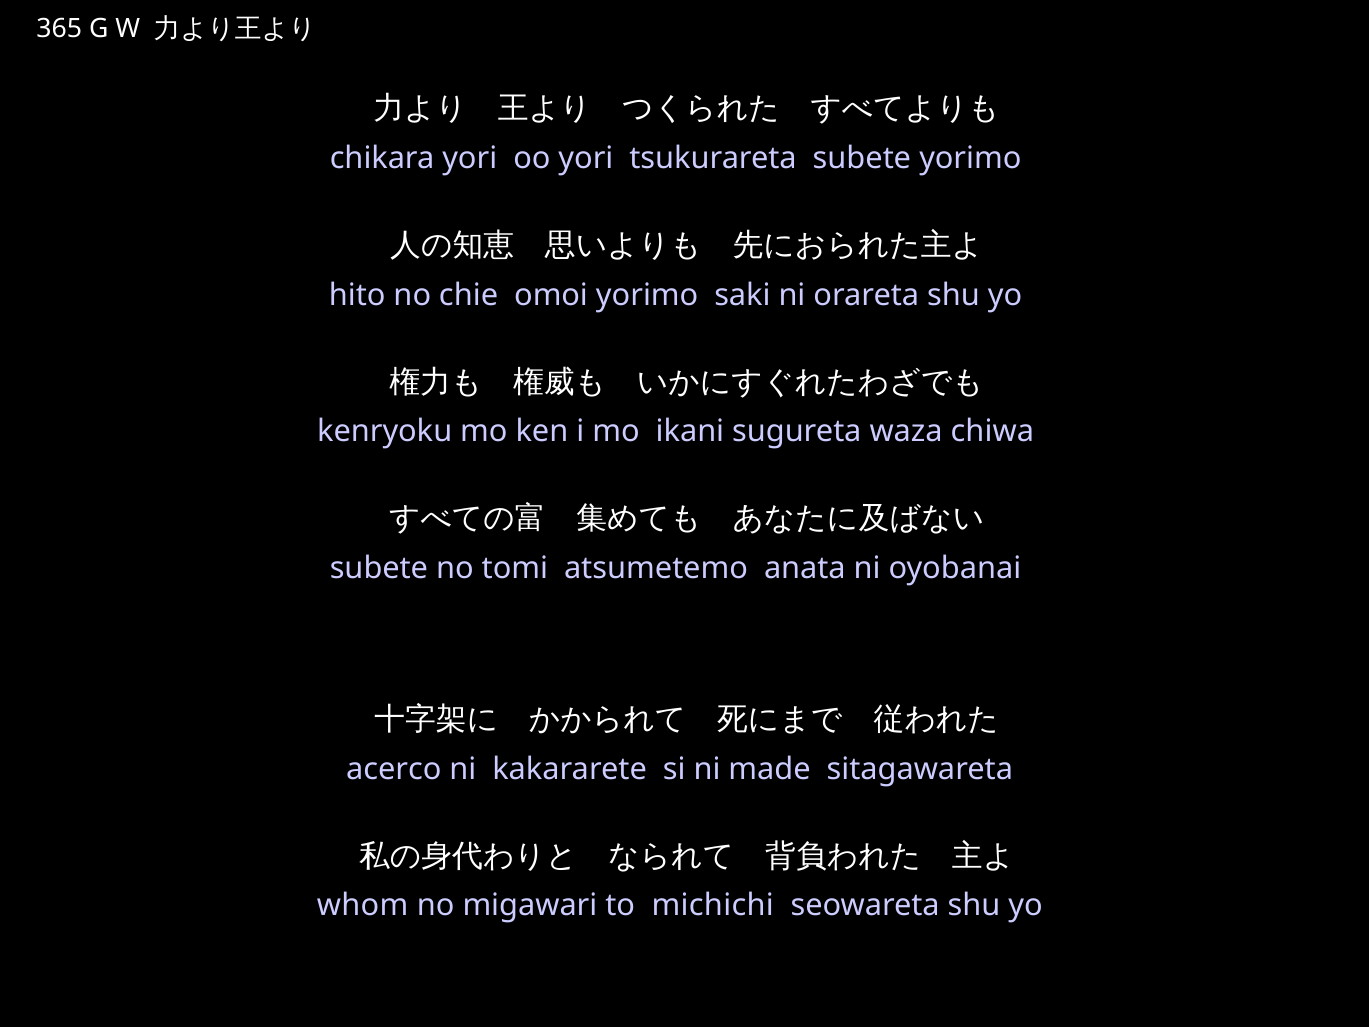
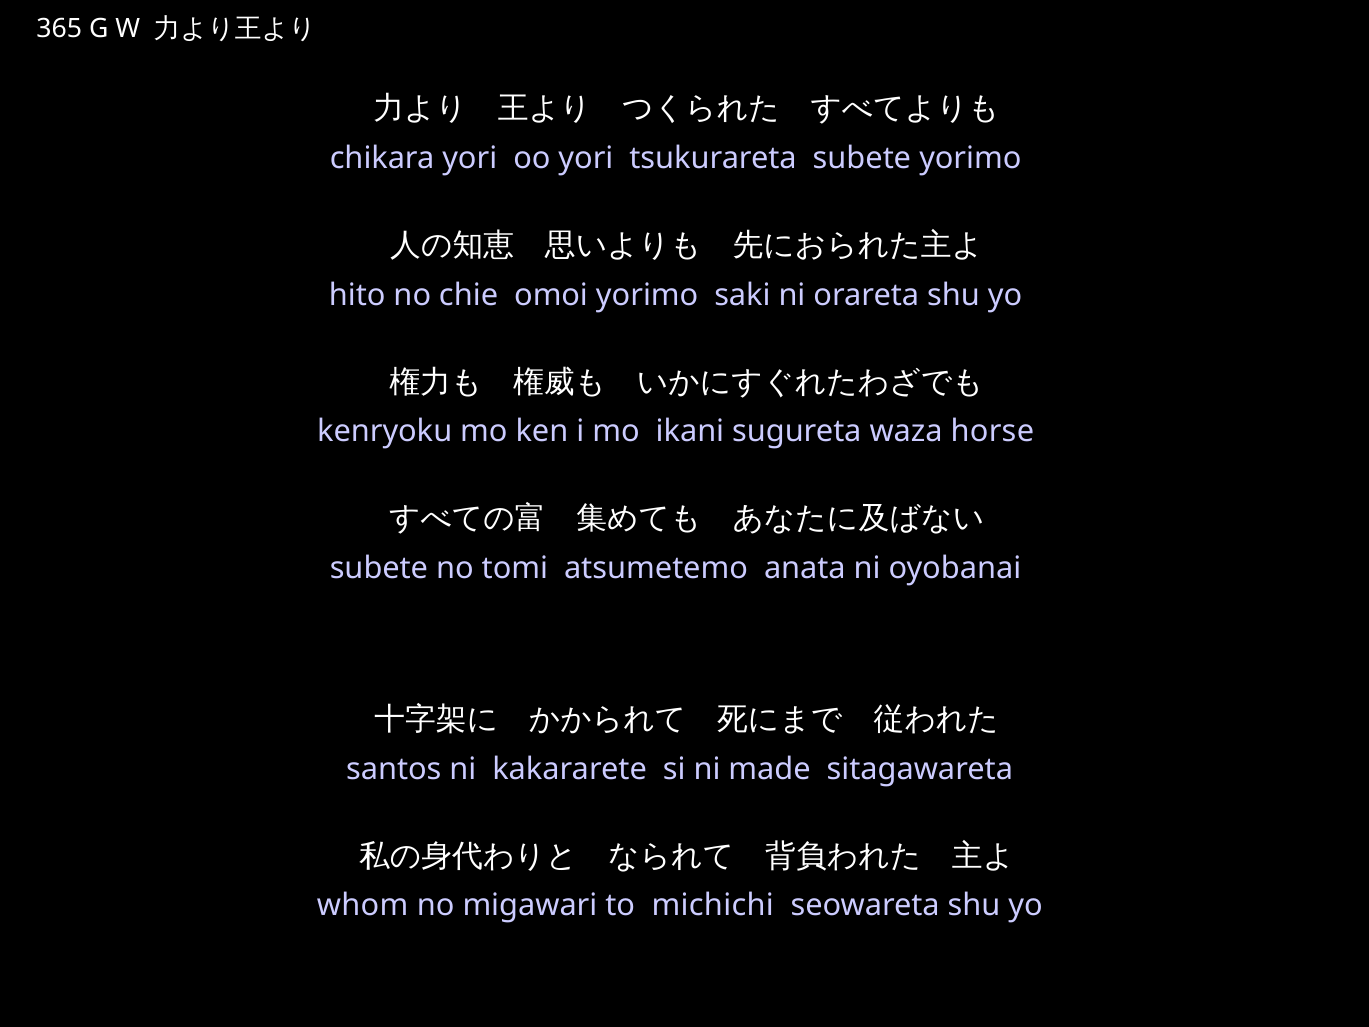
chiwa: chiwa -> horse
acerco: acerco -> santos
